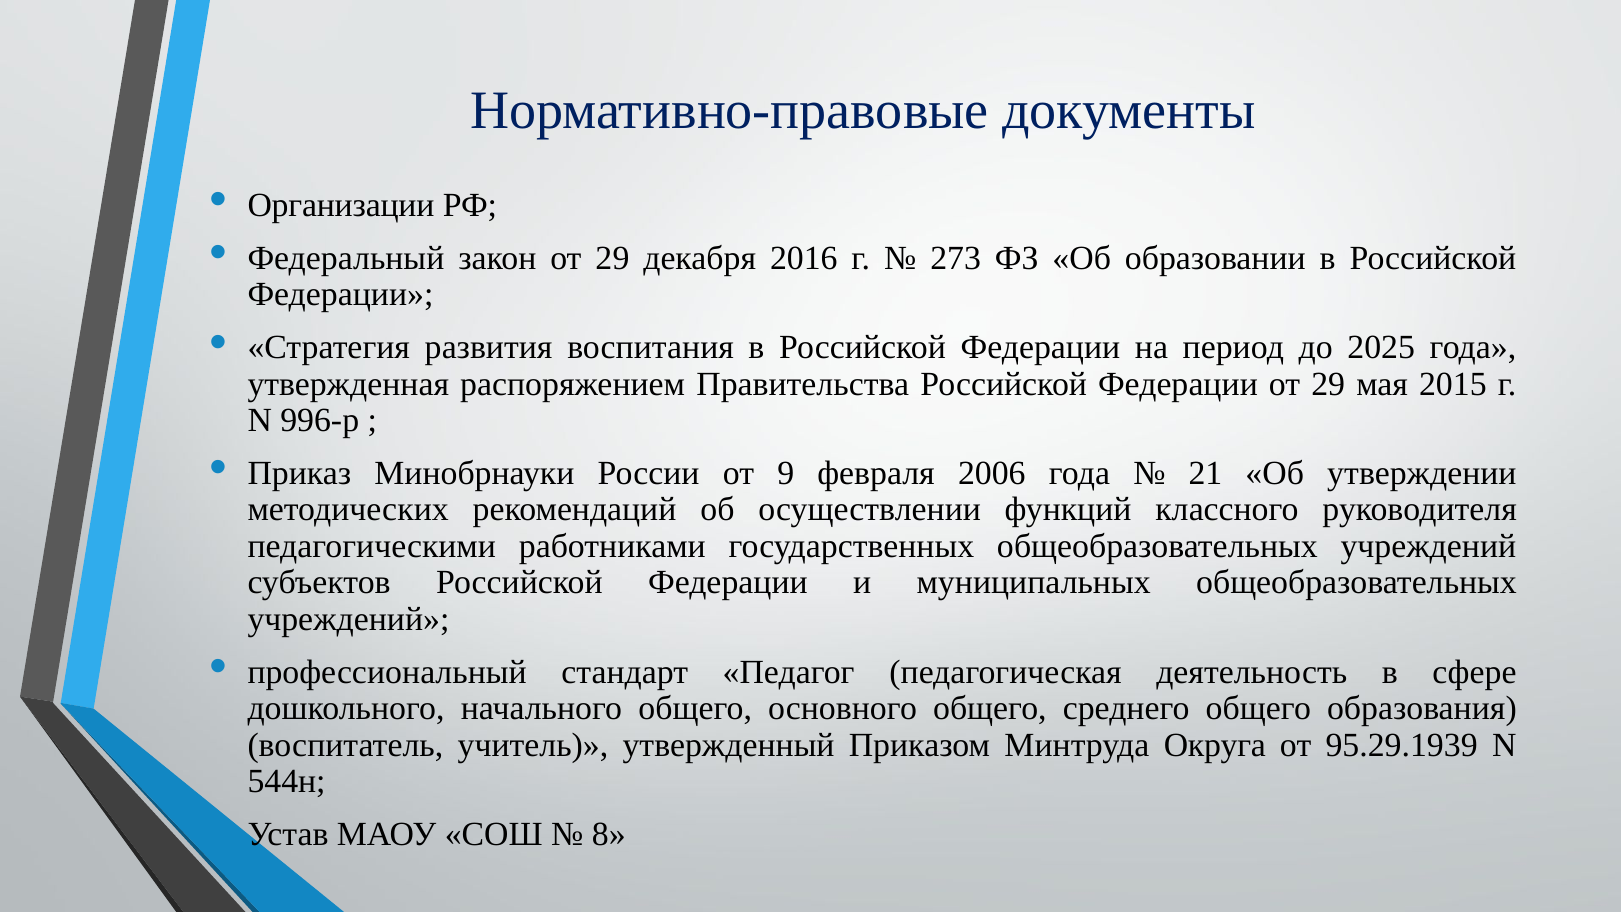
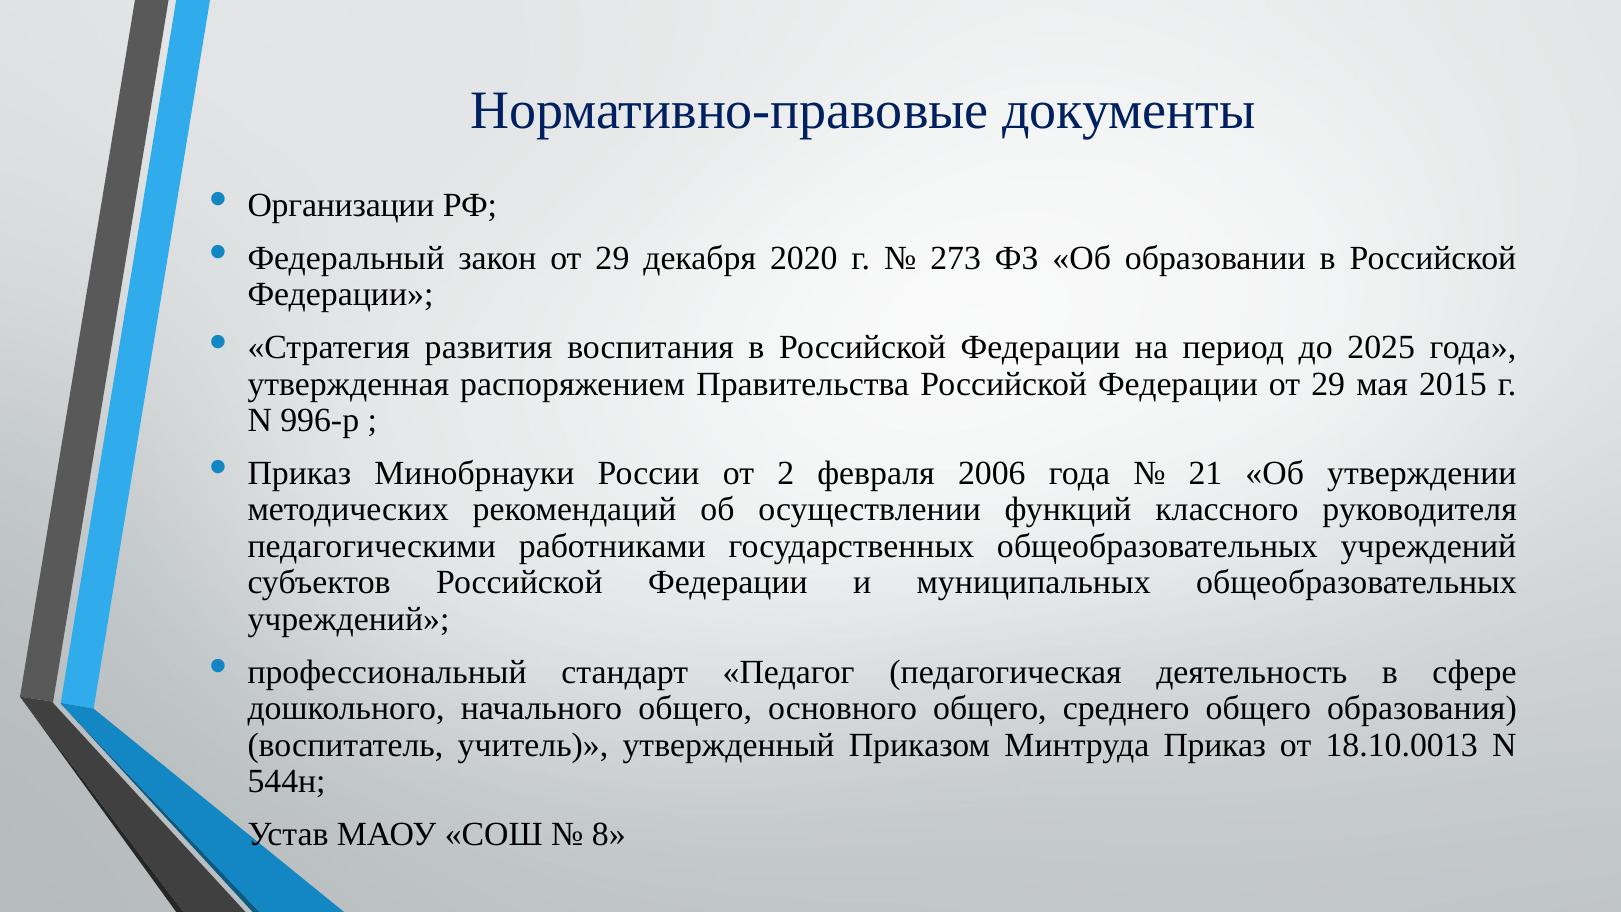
2016: 2016 -> 2020
9: 9 -> 2
Минтруда Округа: Округа -> Приказ
95.29.1939: 95.29.1939 -> 18.10.0013
